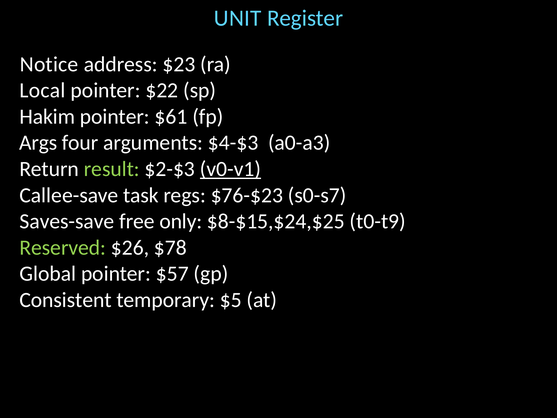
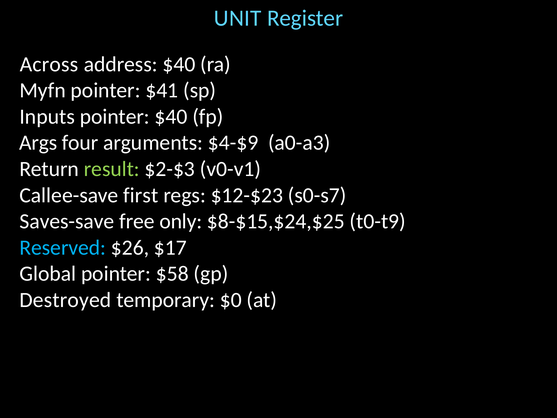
Notice: Notice -> Across
address $23: $23 -> $40
Local: Local -> Myfn
$22: $22 -> $41
Hakim: Hakim -> Inputs
pointer $61: $61 -> $40
$4-$3: $4-$3 -> $4-$9
v0-v1 underline: present -> none
task: task -> first
$76-$23: $76-$23 -> $12-$23
Reserved colour: light green -> light blue
$78: $78 -> $17
$57: $57 -> $58
Consistent: Consistent -> Destroyed
$5: $5 -> $0
